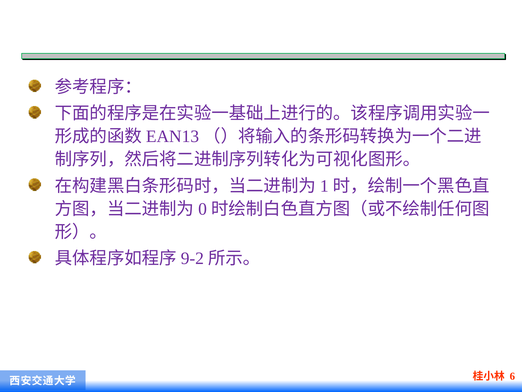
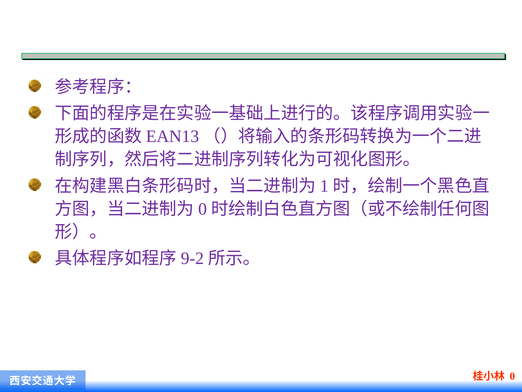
6: 6 -> 0
